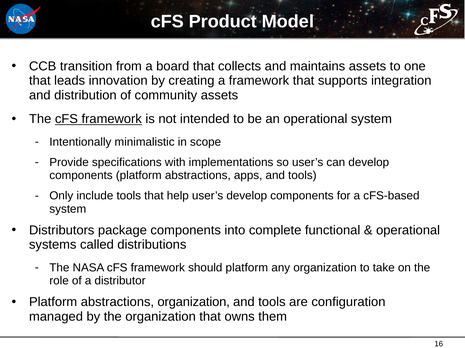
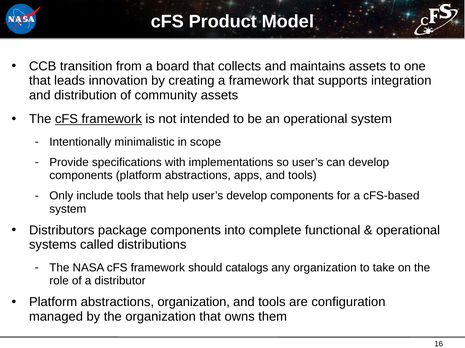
should platform: platform -> catalogs
